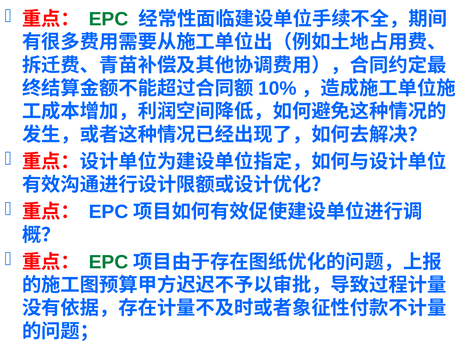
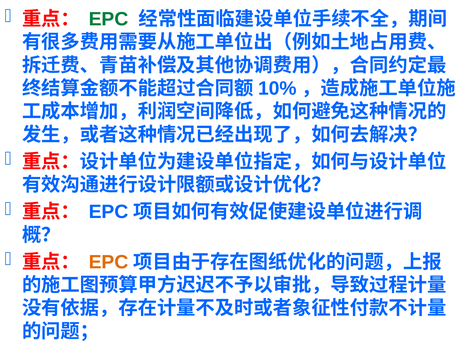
EPC at (109, 262) colour: green -> orange
